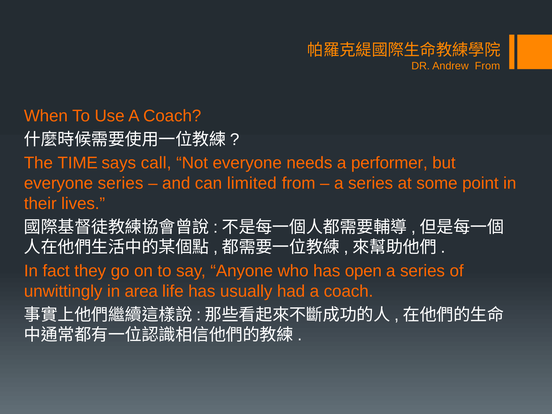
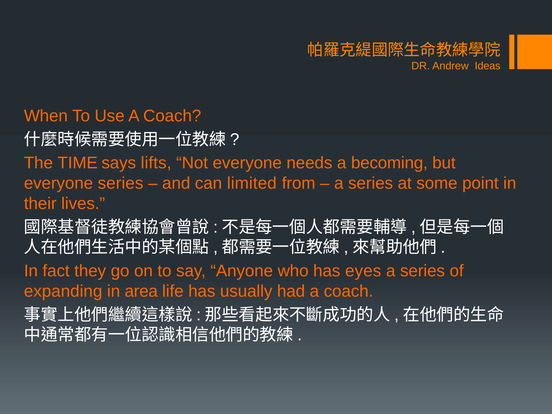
Andrew From: From -> Ideas
call: call -> lifts
performer: performer -> becoming
open: open -> eyes
unwittingly: unwittingly -> expanding
